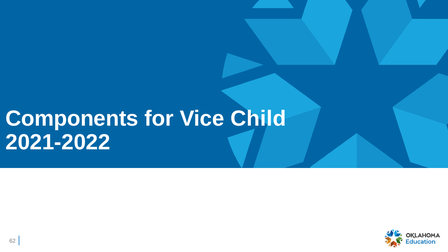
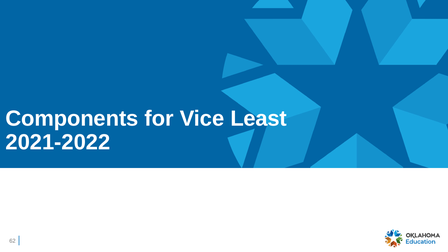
Child: Child -> Least
